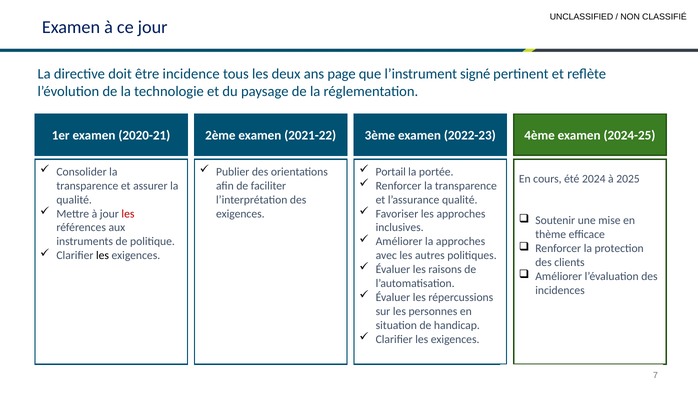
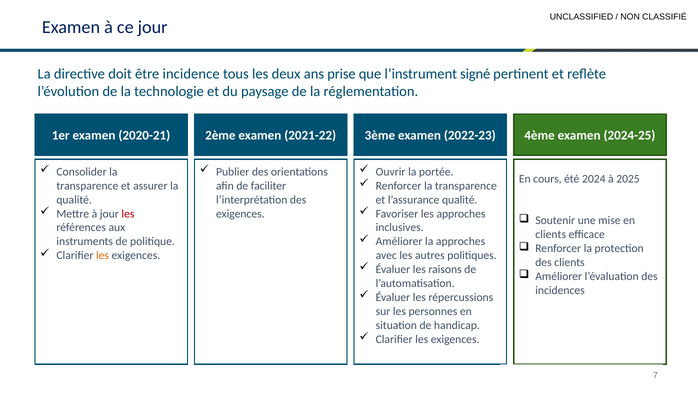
page: page -> prise
Portail: Portail -> Ouvrir
thème at (551, 234): thème -> clients
les at (103, 255) colour: black -> orange
